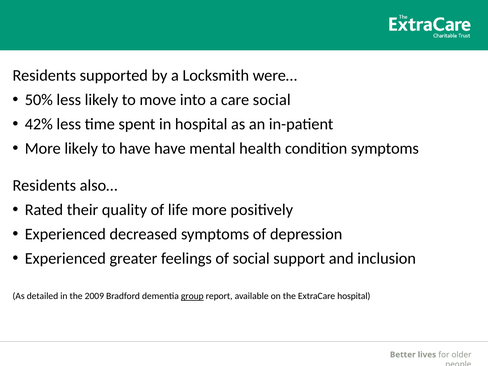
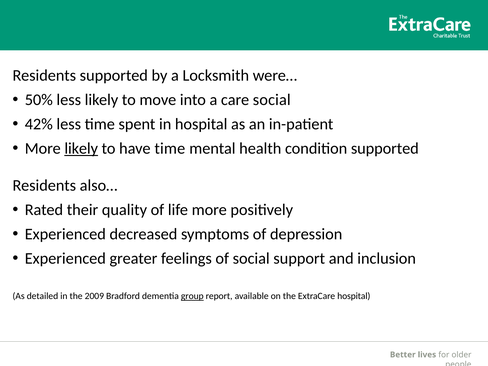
likely at (81, 148) underline: none -> present
have have: have -> time
condition symptoms: symptoms -> supported
